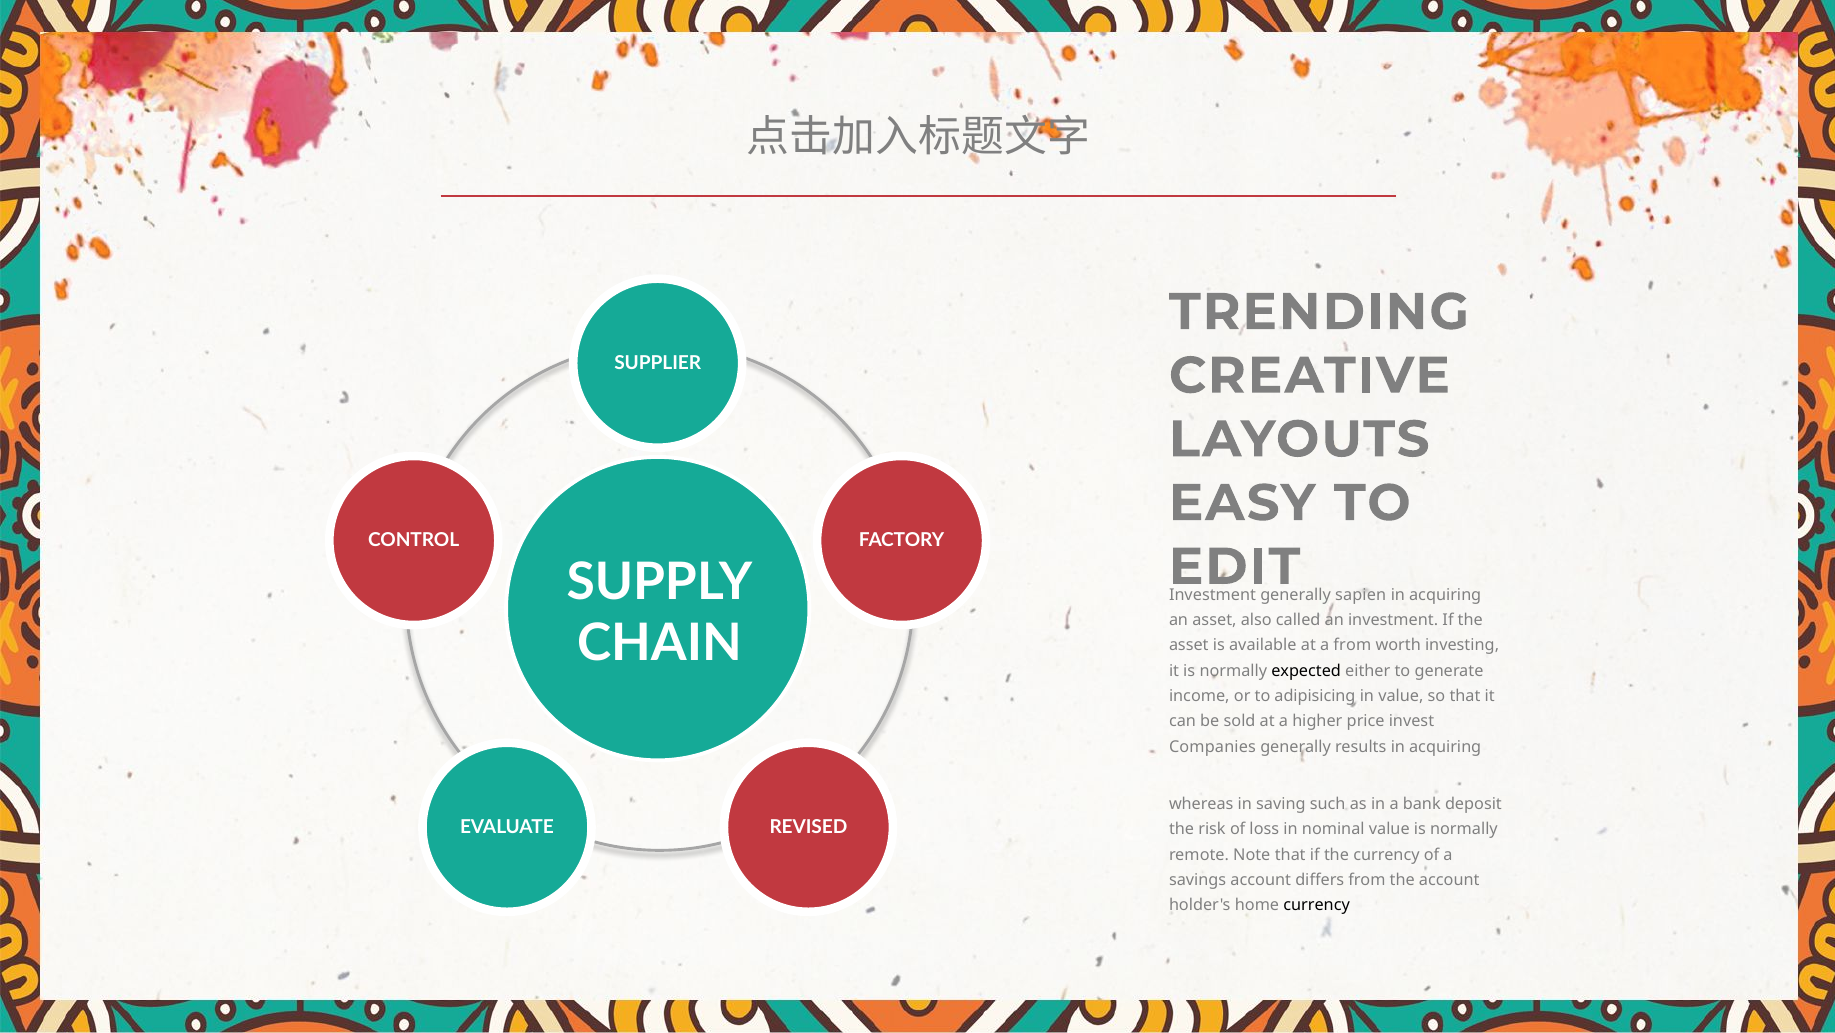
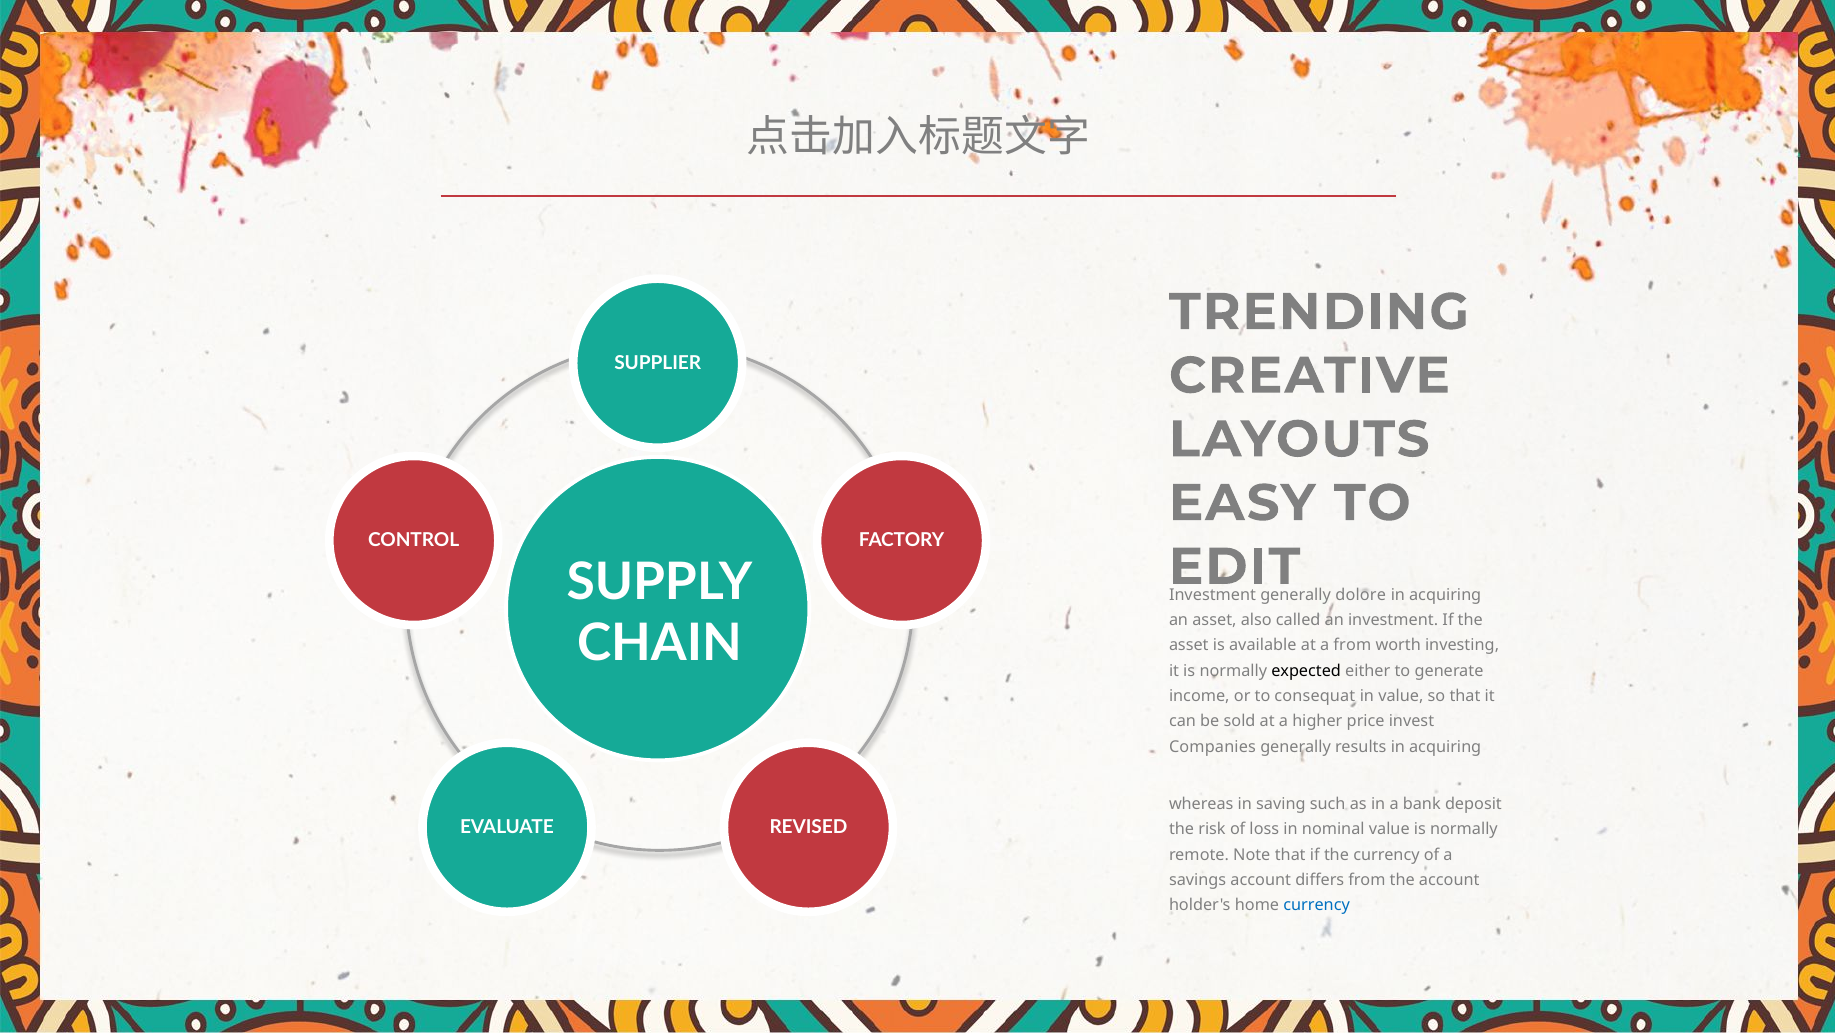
sapien: sapien -> dolore
adipisicing: adipisicing -> consequat
currency at (1317, 905) colour: black -> blue
